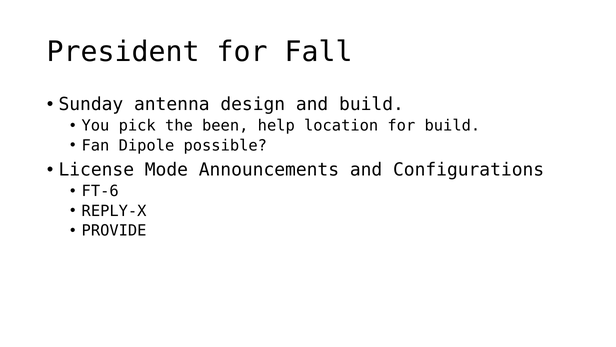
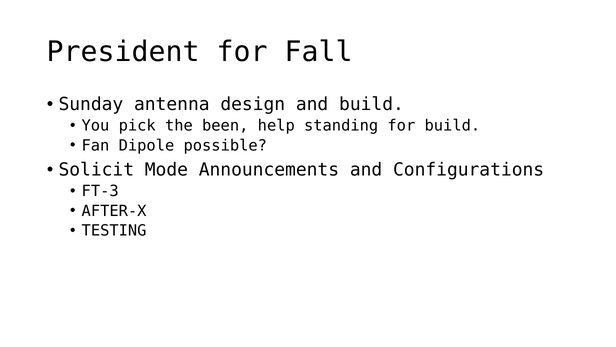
location: location -> standing
License: License -> Solicit
FT-6: FT-6 -> FT-3
REPLY-X: REPLY-X -> AFTER-X
PROVIDE: PROVIDE -> TESTING
